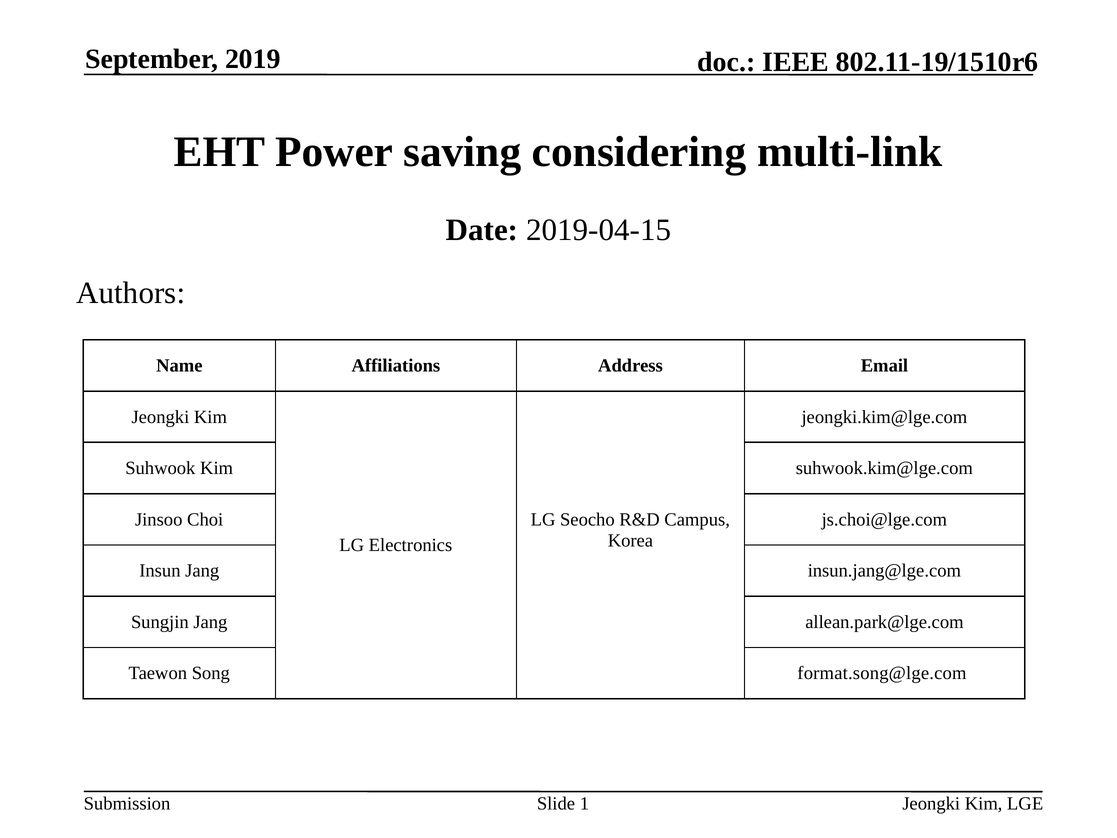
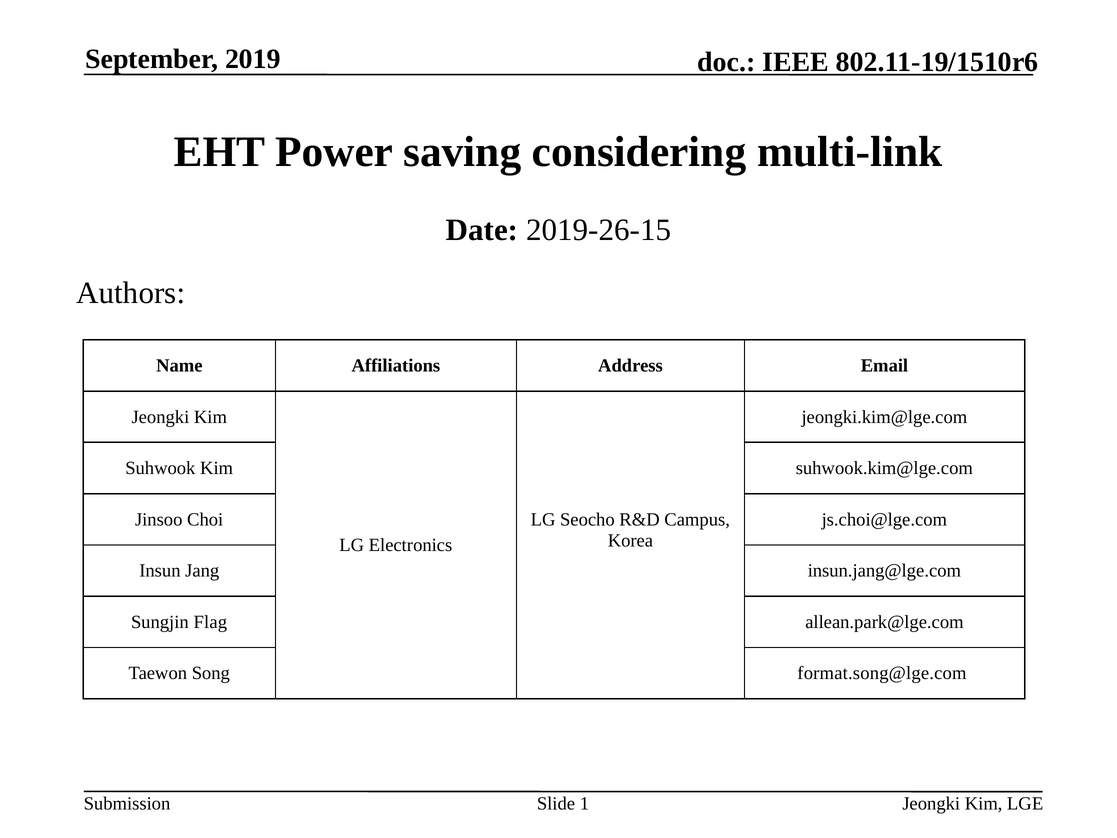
2019-04-15: 2019-04-15 -> 2019-26-15
Sungjin Jang: Jang -> Flag
